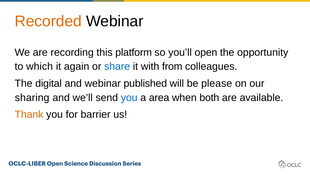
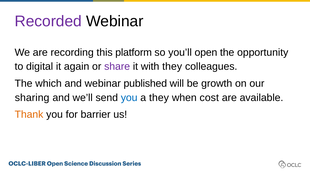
Recorded colour: orange -> purple
which: which -> digital
share colour: blue -> purple
with from: from -> they
digital: digital -> which
please: please -> growth
a area: area -> they
both: both -> cost
